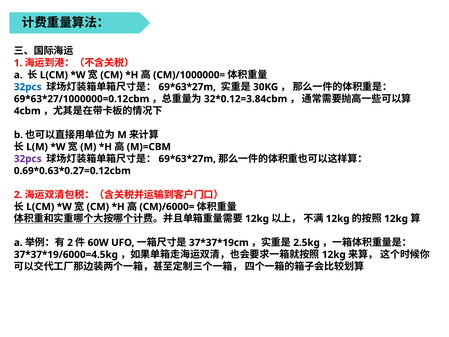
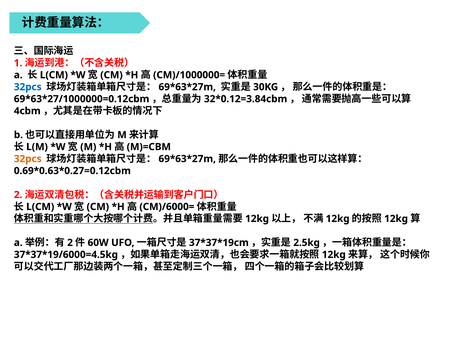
32pcs at (28, 159) colour: purple -> orange
